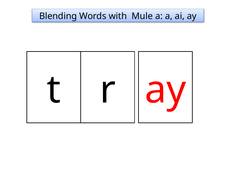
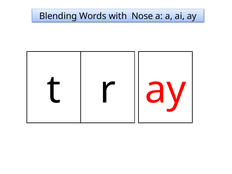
Mule: Mule -> Nose
